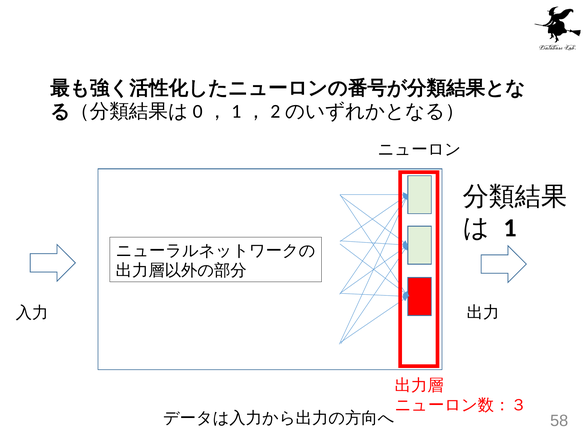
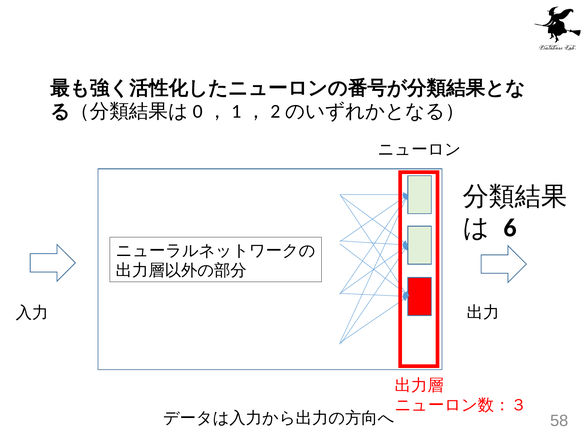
1: 1 -> 6
